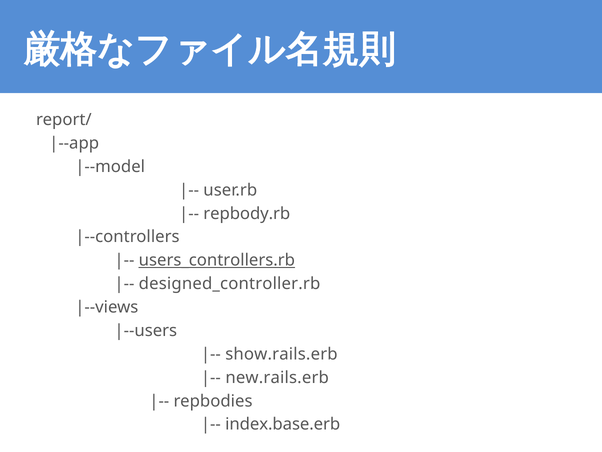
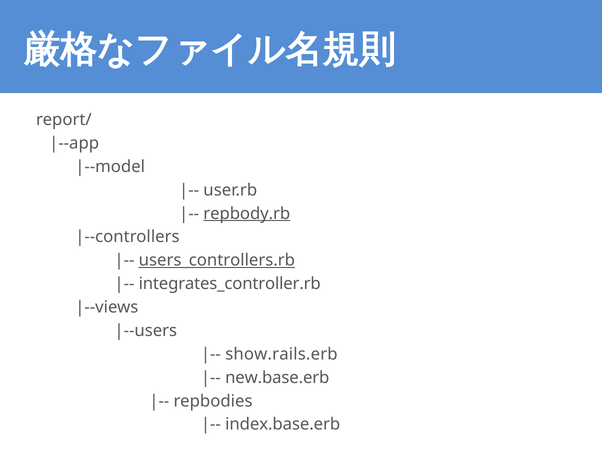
repbody.rb underline: none -> present
designed_controller.rb: designed_controller.rb -> integrates_controller.rb
new.rails.erb: new.rails.erb -> new.base.erb
